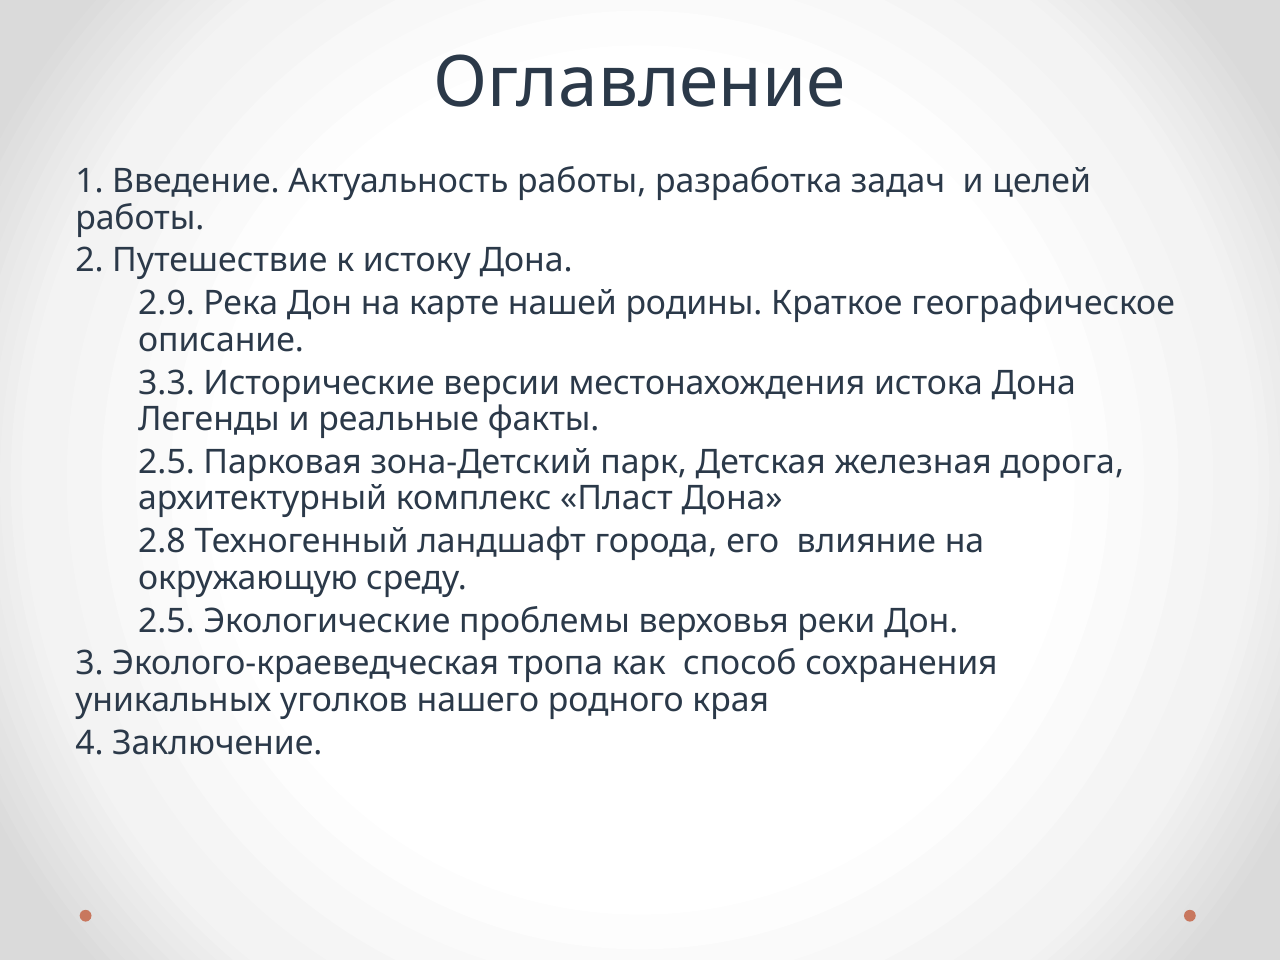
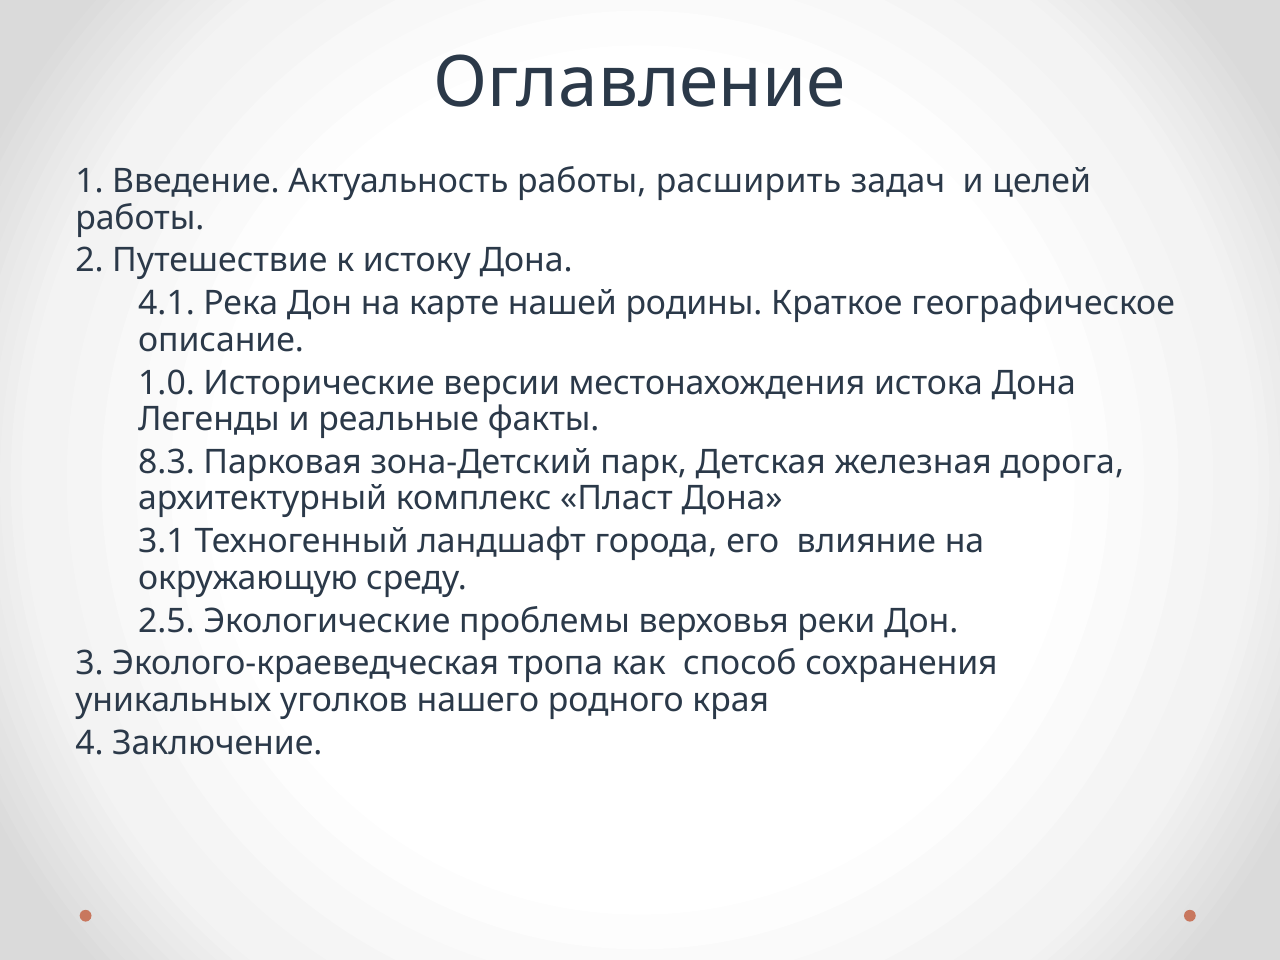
разработка: разработка -> расширить
2.9: 2.9 -> 4.1
3.3: 3.3 -> 1.0
2.5 at (167, 462): 2.5 -> 8.3
2.8: 2.8 -> 3.1
